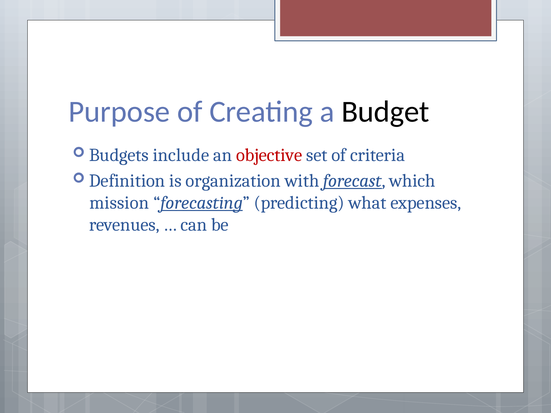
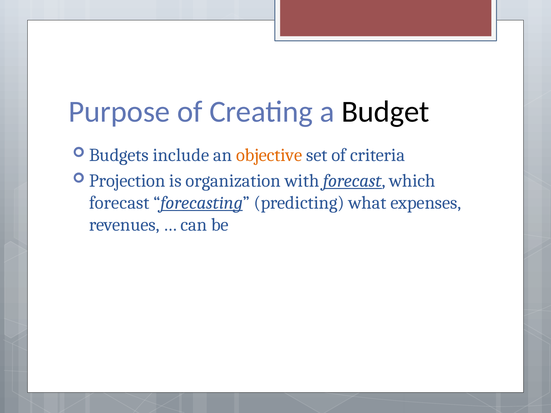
objective colour: red -> orange
Definition: Definition -> Projection
mission at (119, 203): mission -> forecast
